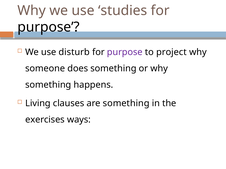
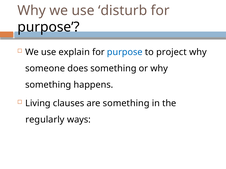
studies: studies -> disturb
disturb: disturb -> explain
purpose at (125, 52) colour: purple -> blue
exercises: exercises -> regularly
